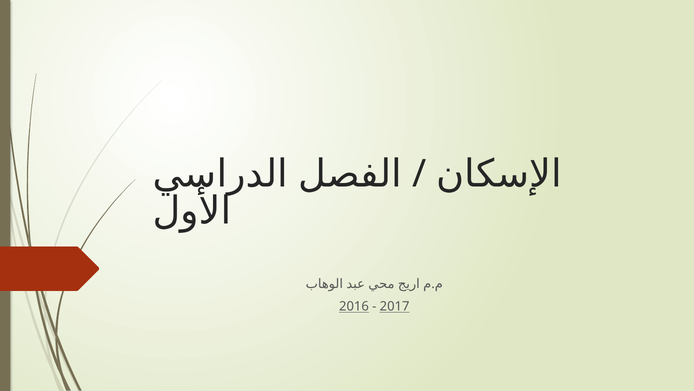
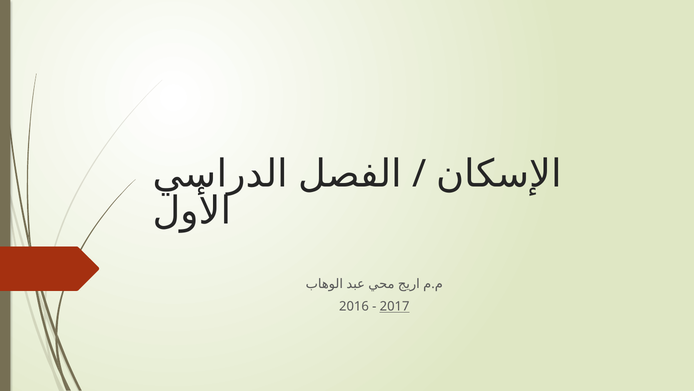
2016 underline: present -> none
